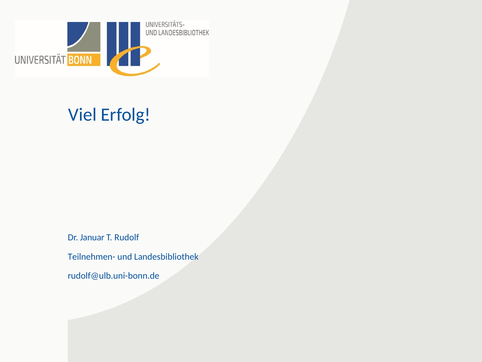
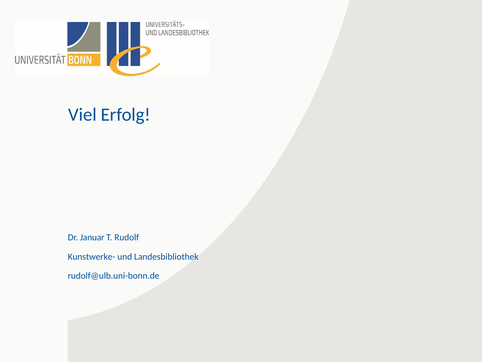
Teilnehmen-: Teilnehmen- -> Kunstwerke-
